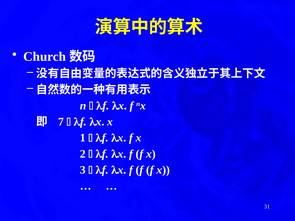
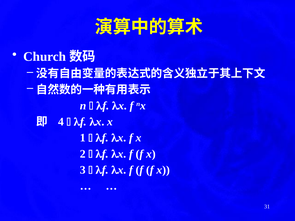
7: 7 -> 4
